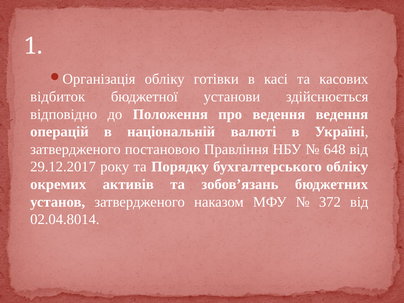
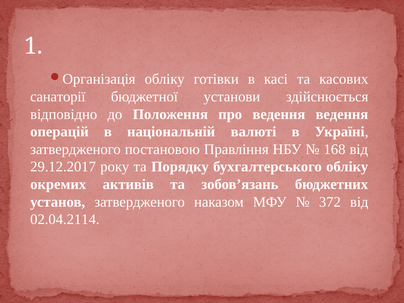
відбиток: відбиток -> санаторії
648: 648 -> 168
02.04.8014: 02.04.8014 -> 02.04.2114
